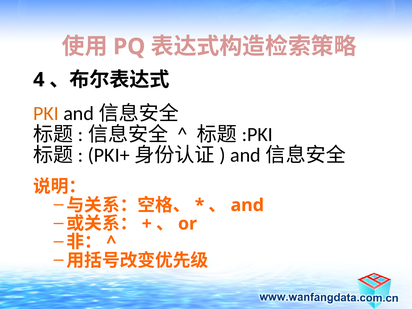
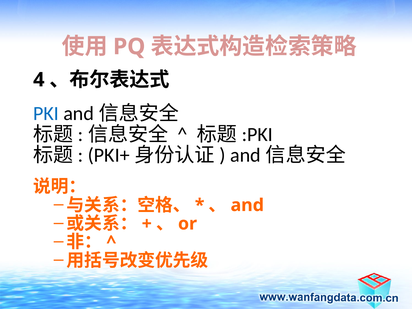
PKI colour: orange -> blue
